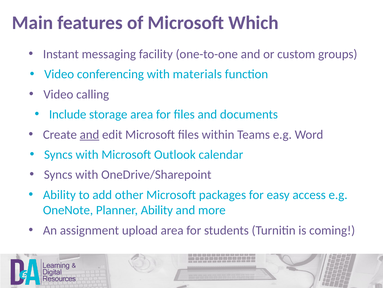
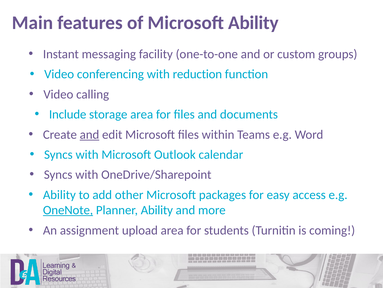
Microsoft Which: Which -> Ability
materials: materials -> reduction
OneNote underline: none -> present
